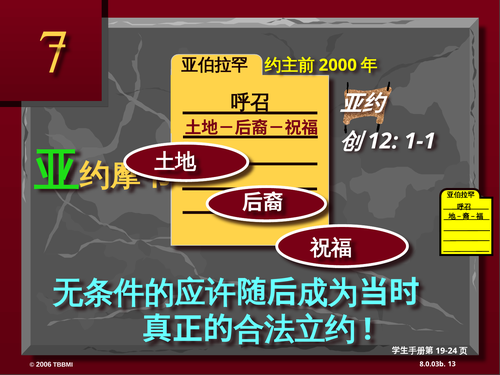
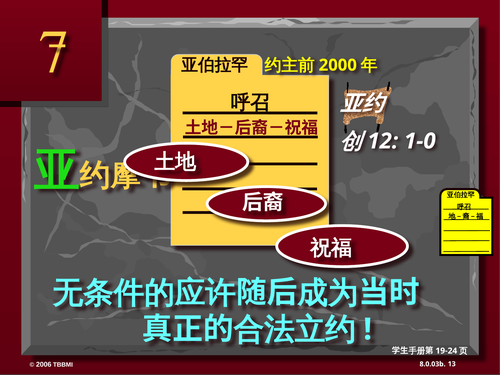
1-1: 1-1 -> 1-0
